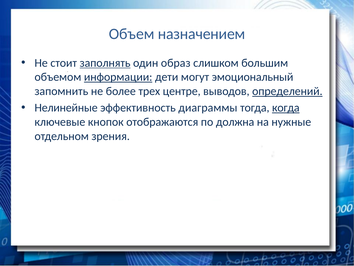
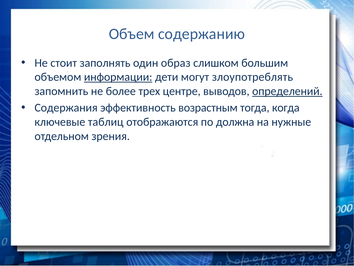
назначением: назначением -> содержанию
заполнять underline: present -> none
эмоциональный: эмоциональный -> злоупотреблять
Нелинейные: Нелинейные -> Содержания
диаграммы: диаграммы -> возрастным
когда underline: present -> none
кнопок: кнопок -> таблиц
